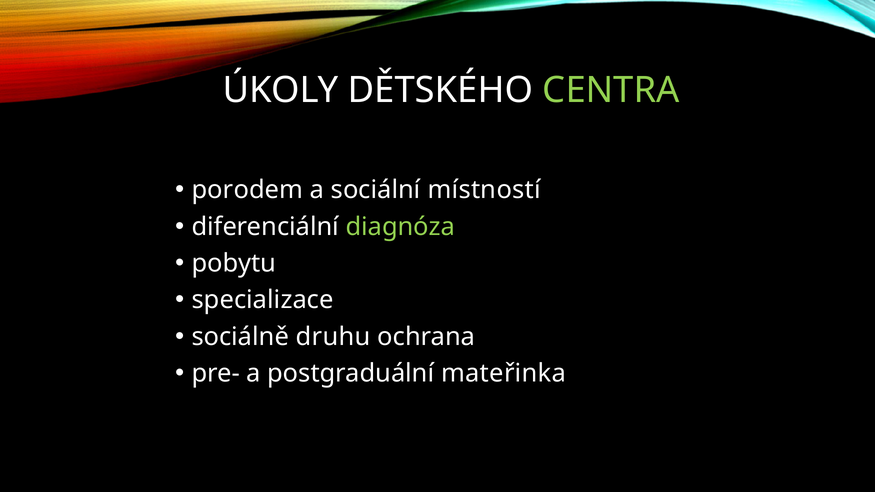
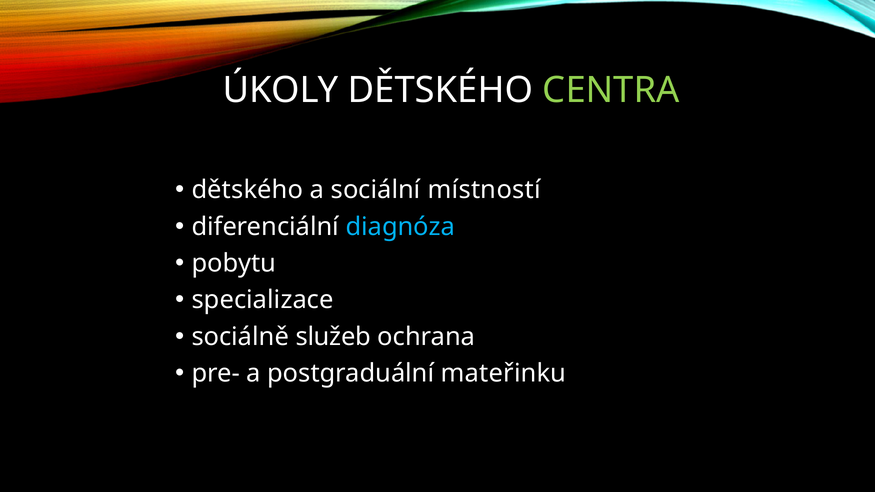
porodem at (247, 190): porodem -> dětského
diagnóza colour: light green -> light blue
druhu: druhu -> služeb
mateřinka: mateřinka -> mateřinku
